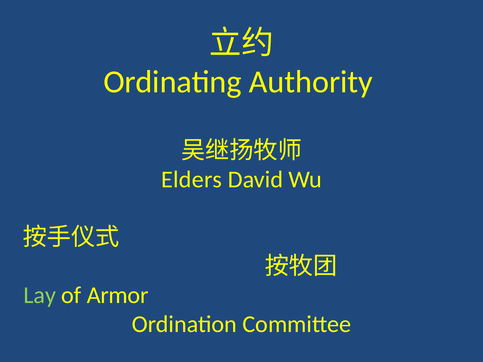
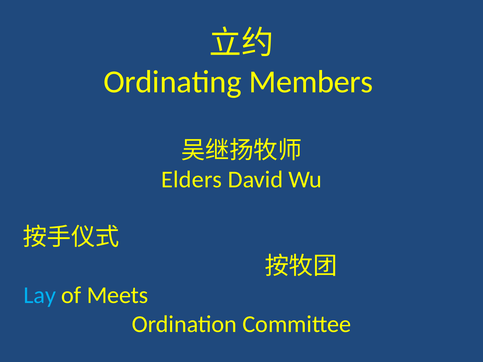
Authority: Authority -> Members
Lay colour: light green -> light blue
Armor: Armor -> Meets
